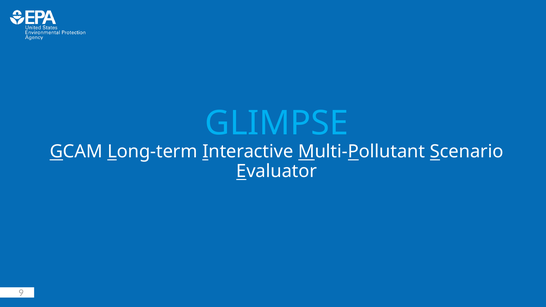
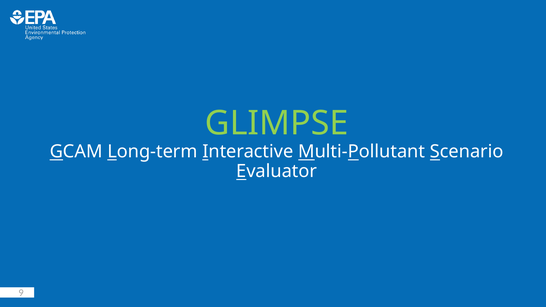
GLIMPSE colour: light blue -> light green
